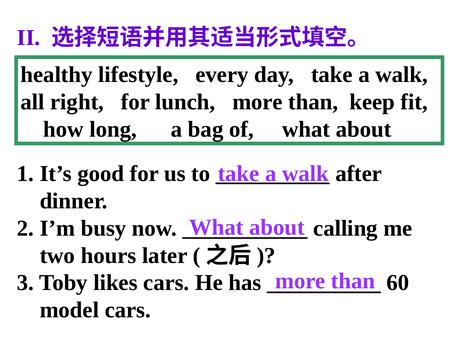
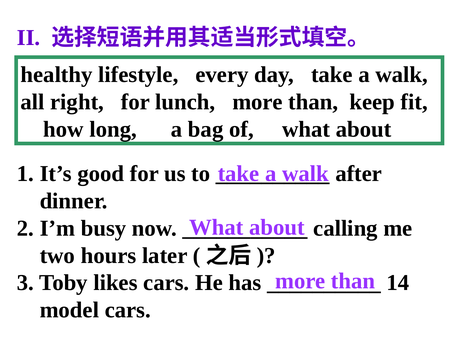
60: 60 -> 14
